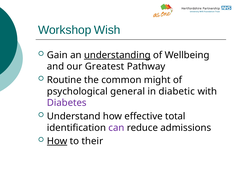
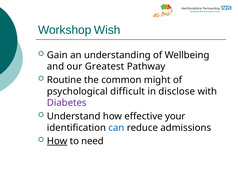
understanding underline: present -> none
general: general -> difficult
diabetic: diabetic -> disclose
total: total -> your
can colour: purple -> blue
their: their -> need
